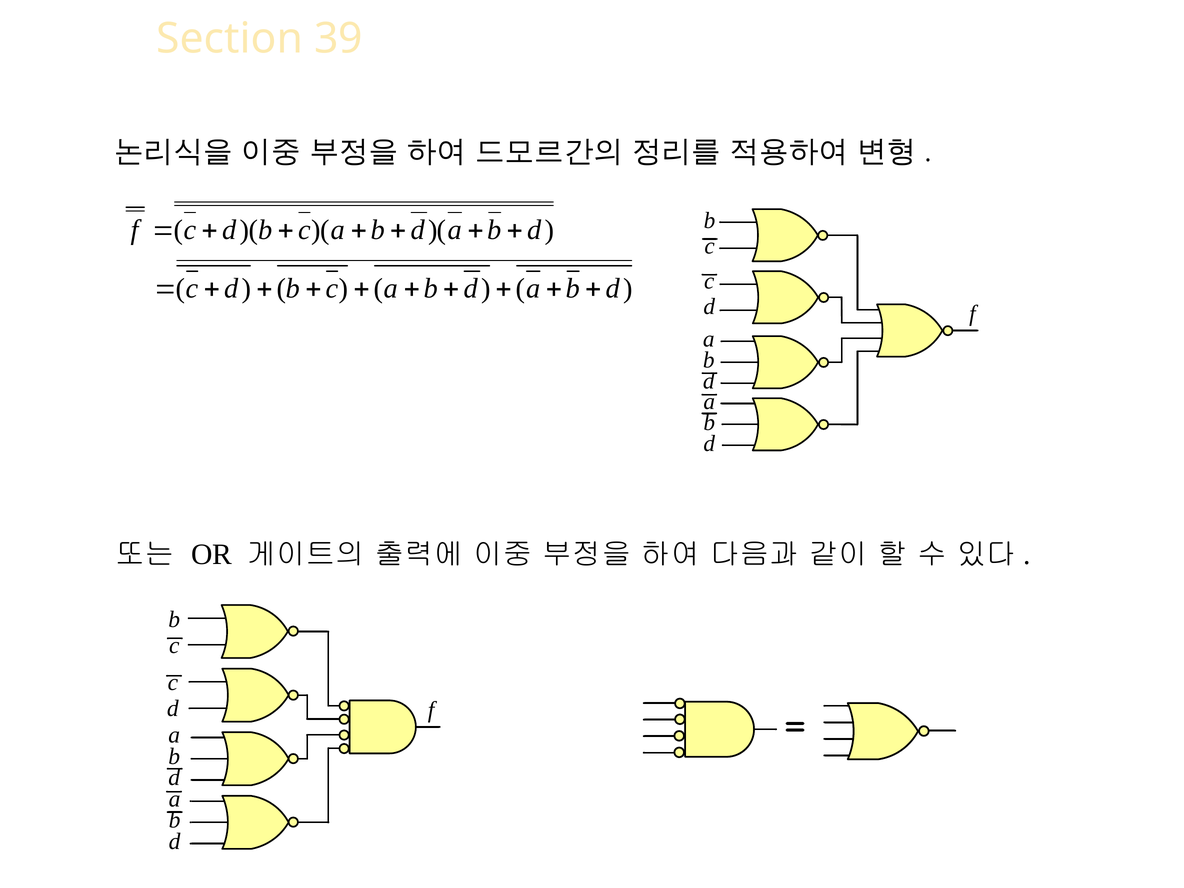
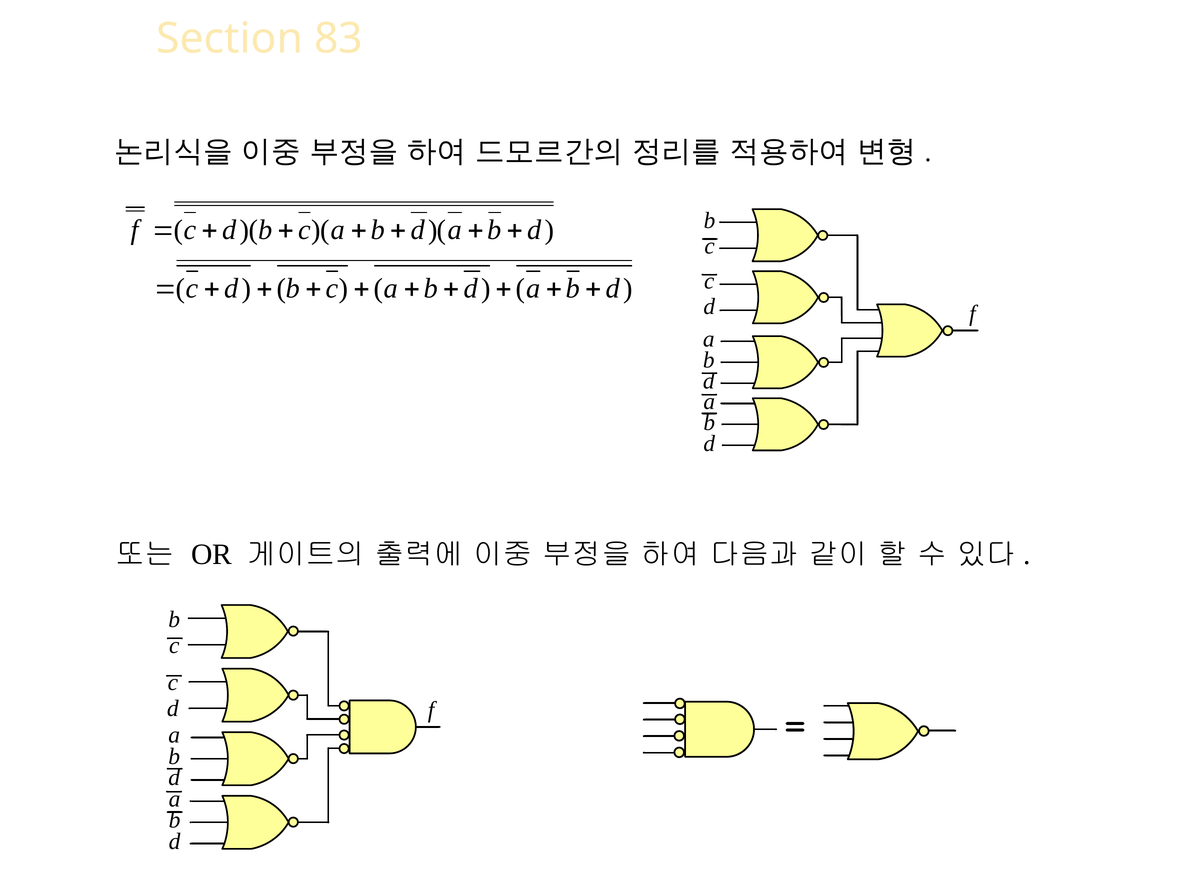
39: 39 -> 83
